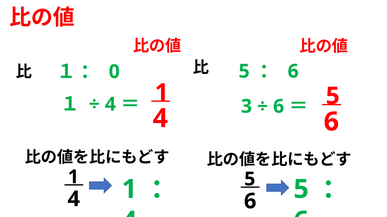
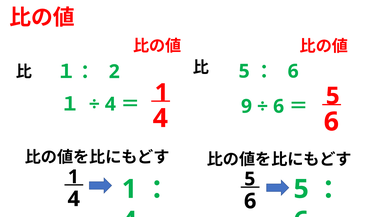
0: 0 -> 2
3: 3 -> 9
